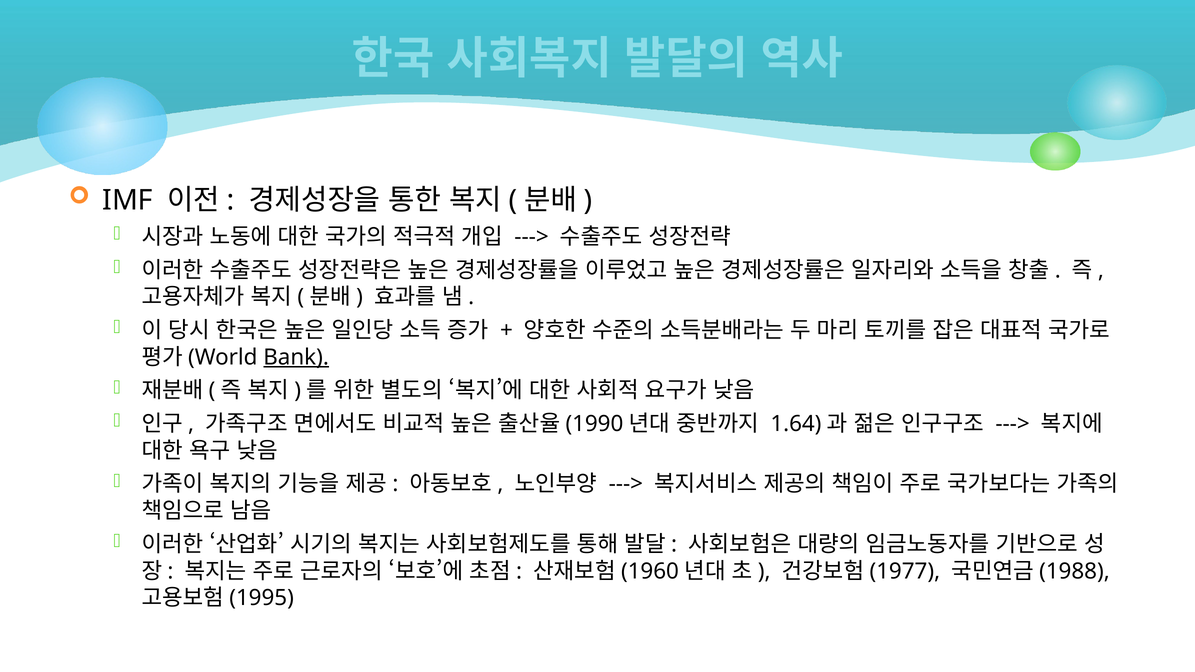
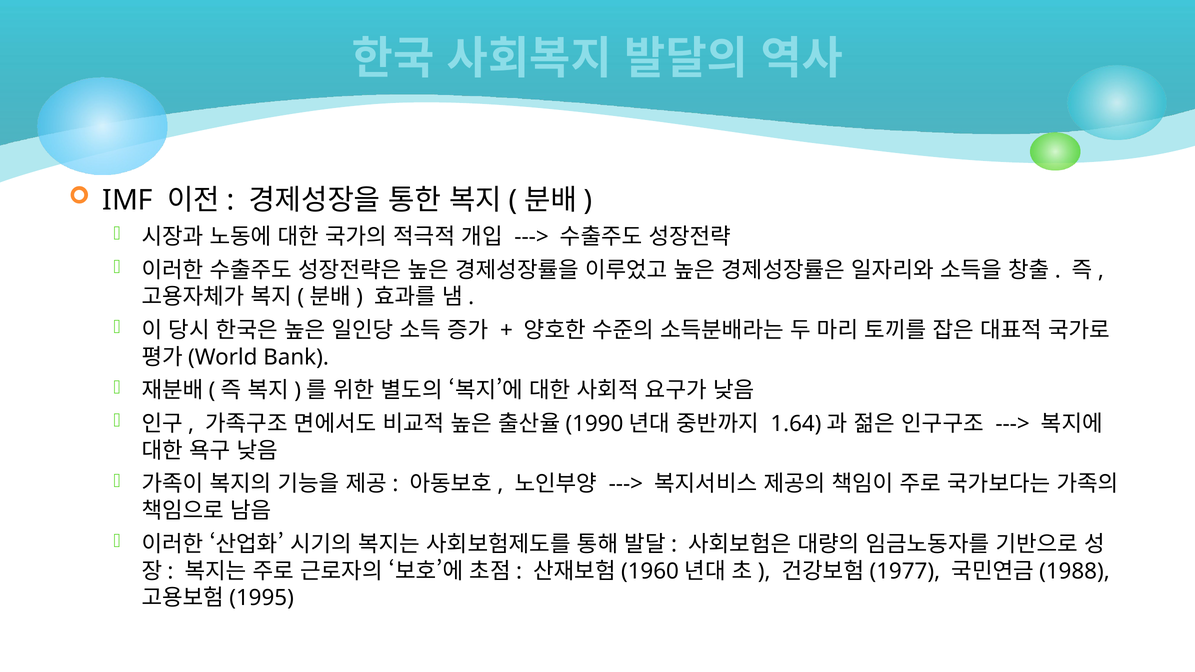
Bank underline: present -> none
